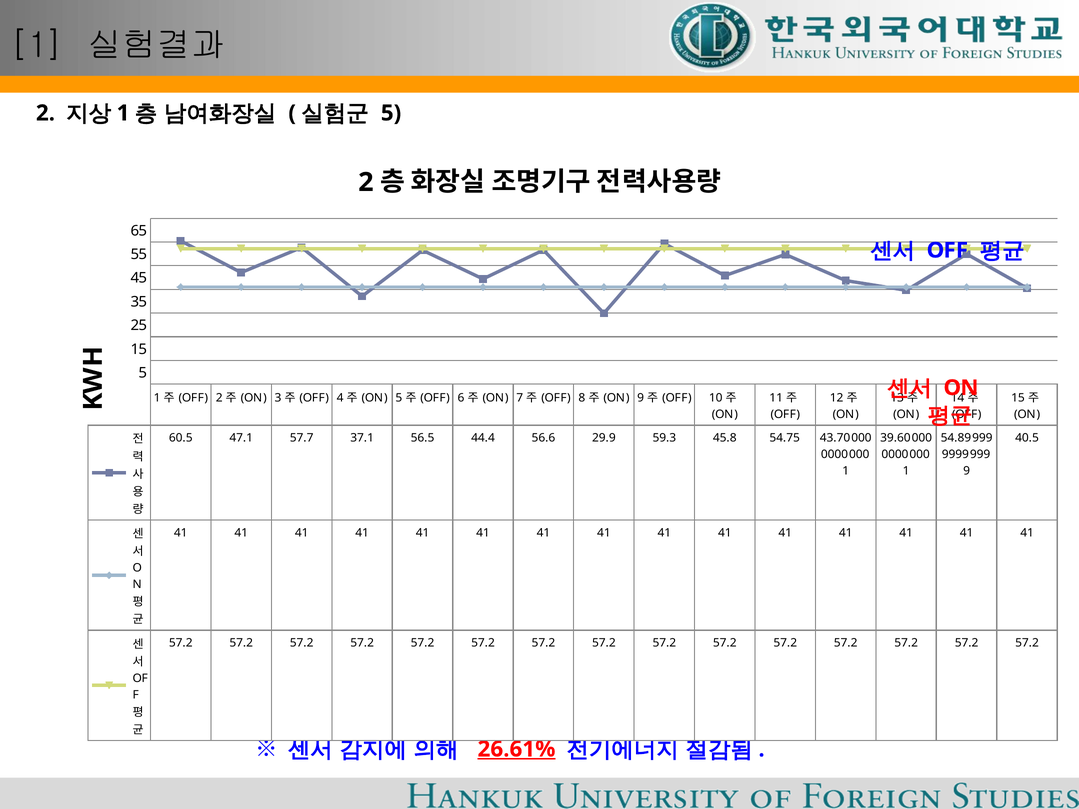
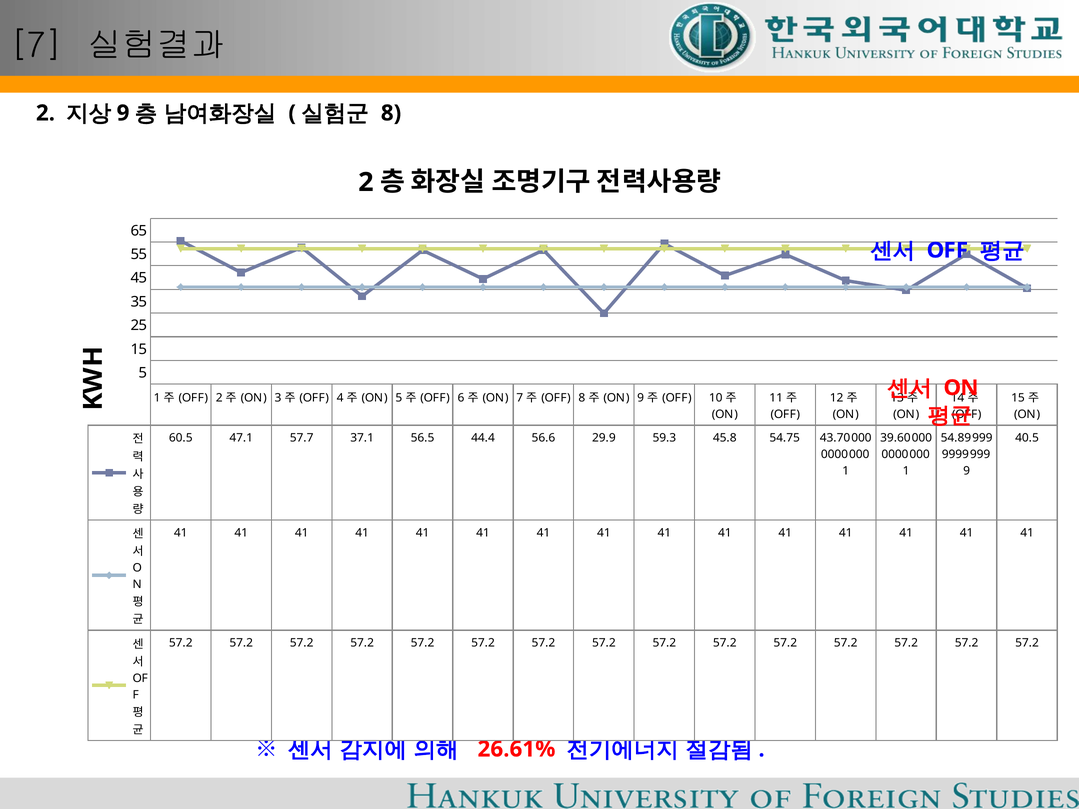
1 at (36, 45): 1 -> 7
1 at (123, 113): 1 -> 9
5 at (391, 113): 5 -> 8
26.61% underline: present -> none
